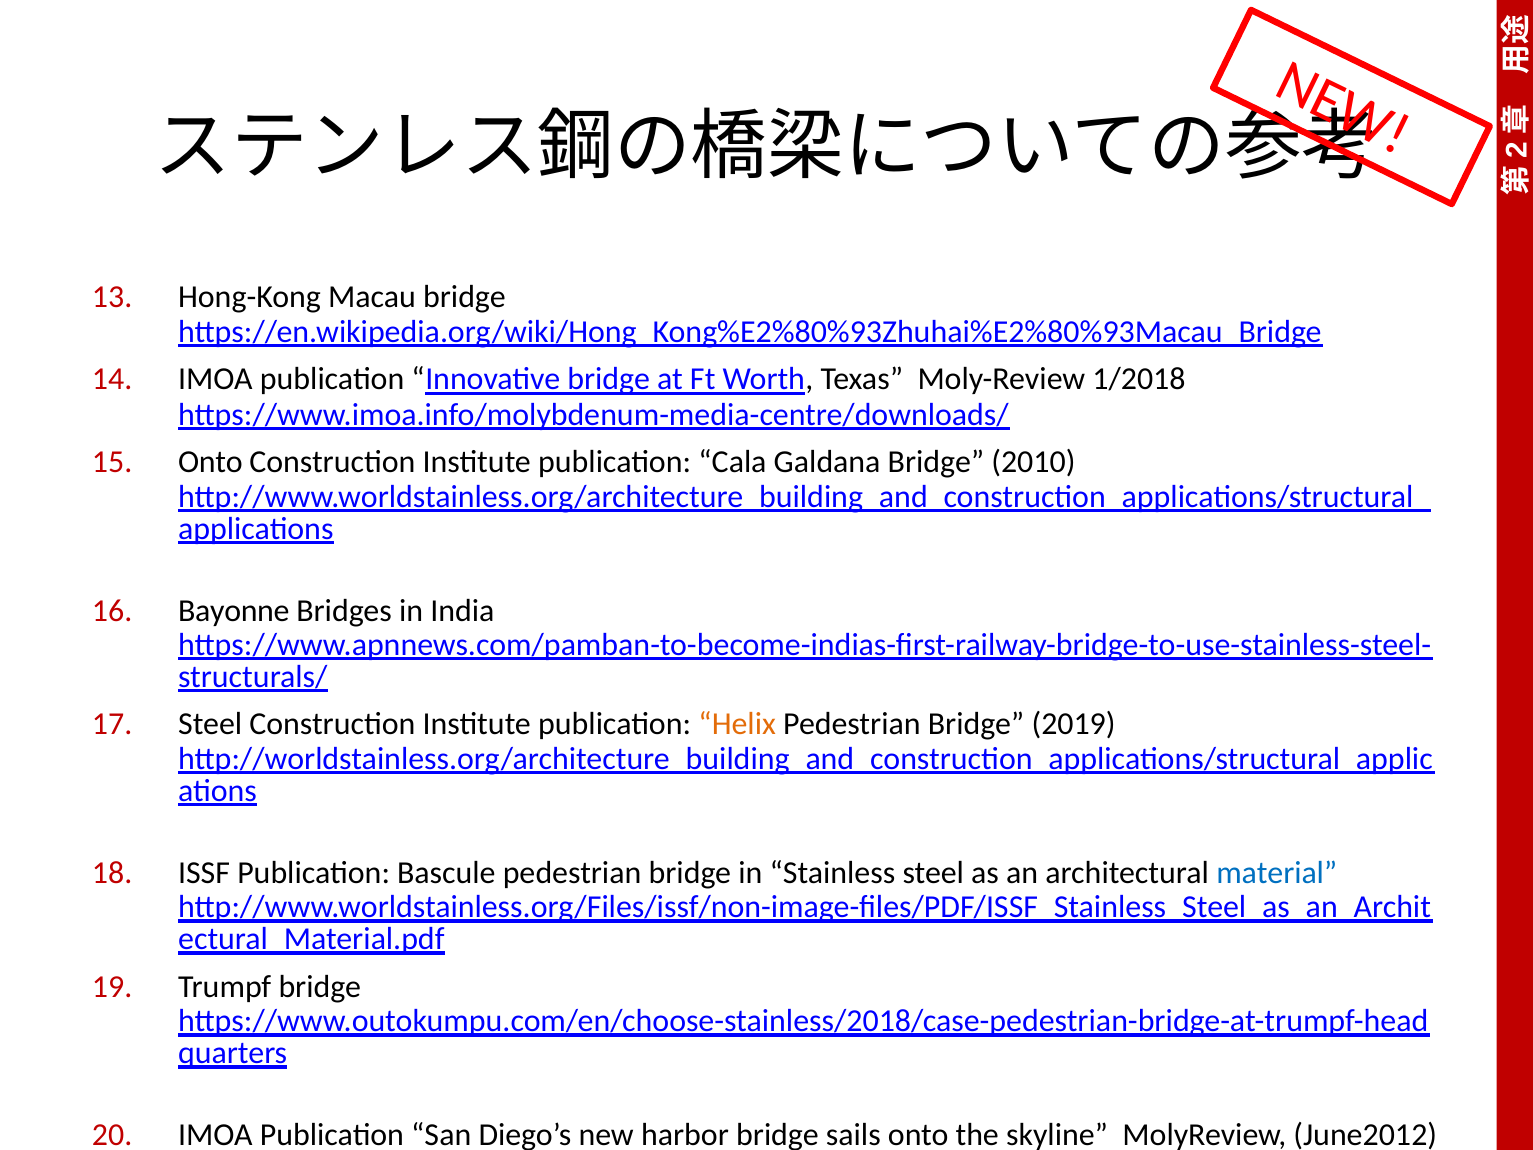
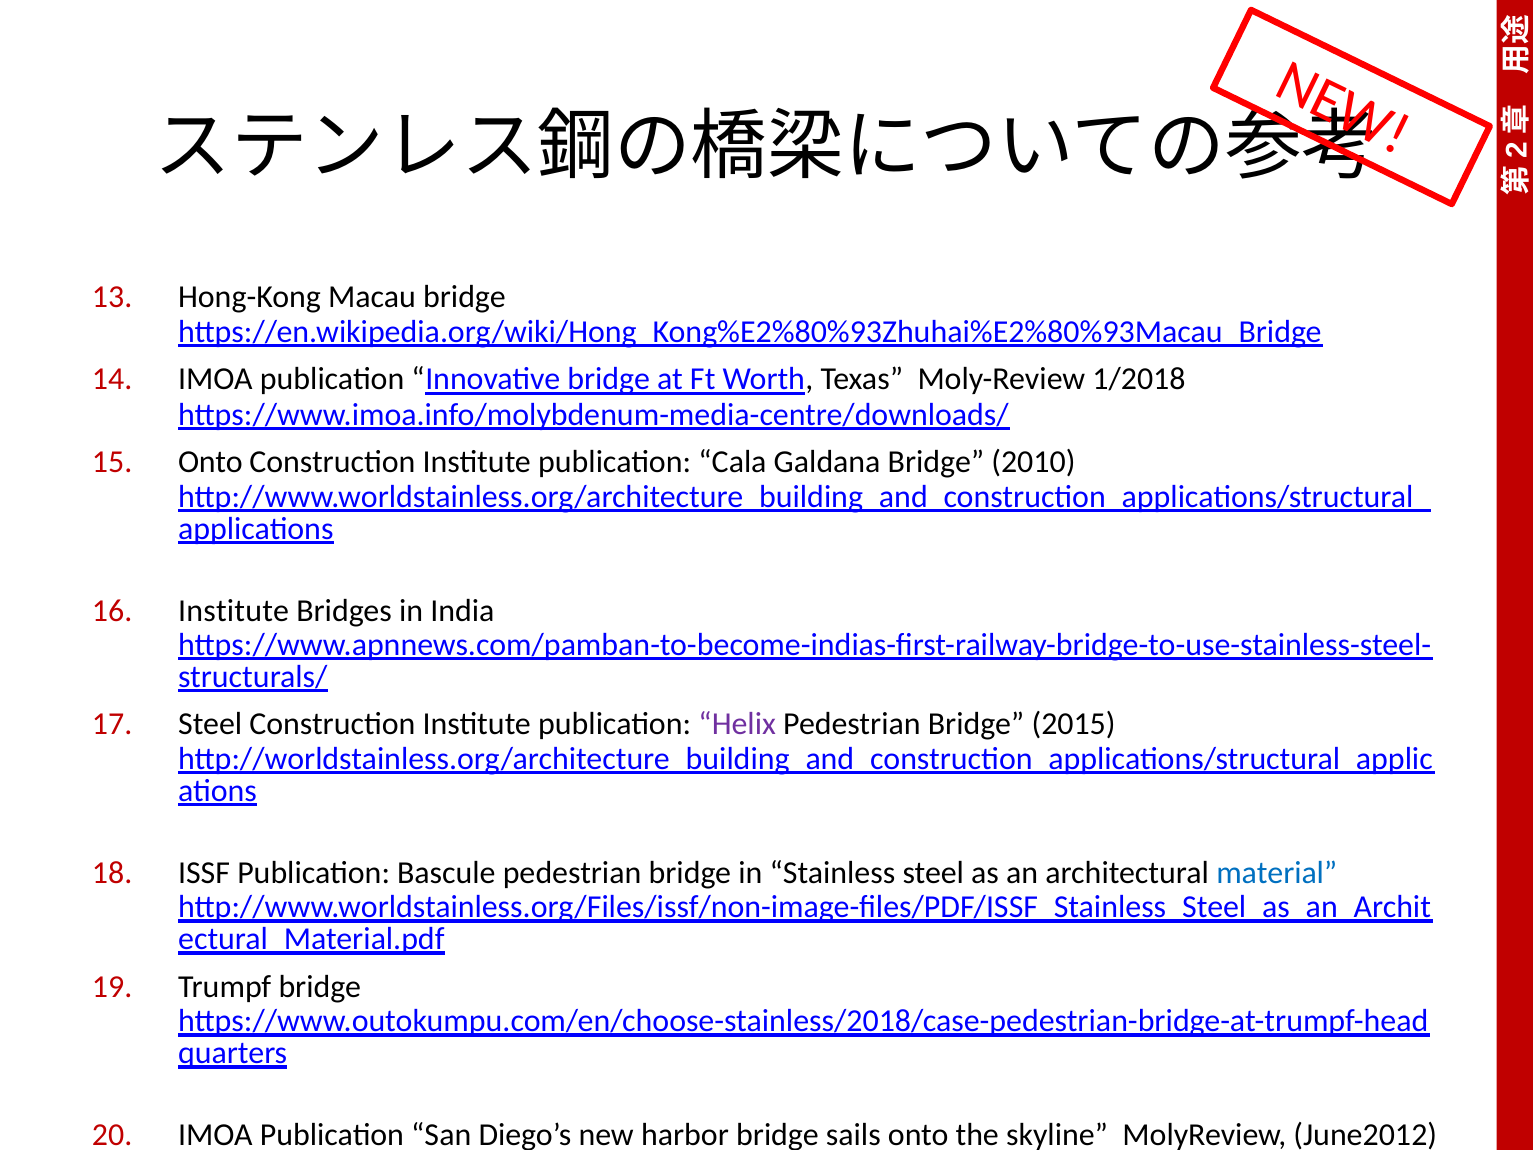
Bayonne at (234, 610): Bayonne -> Institute
Helix colour: orange -> purple
2019: 2019 -> 2015
